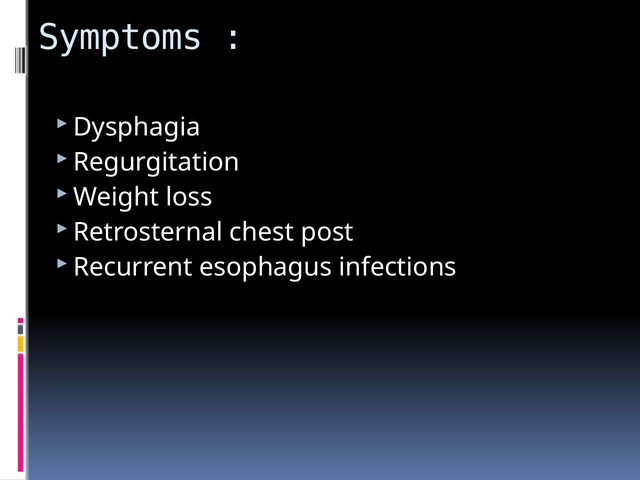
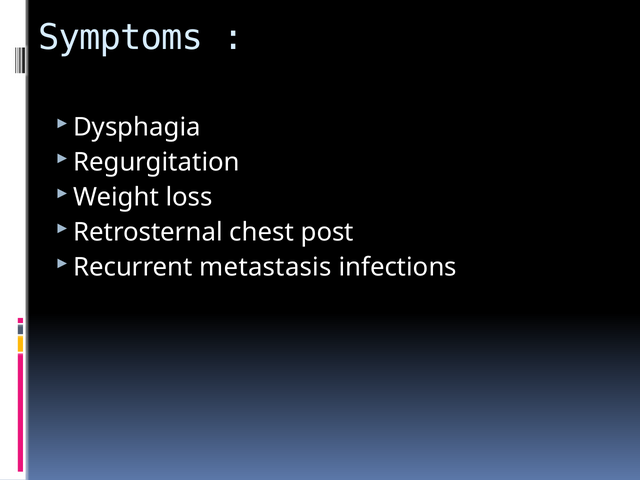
esophagus: esophagus -> metastasis
